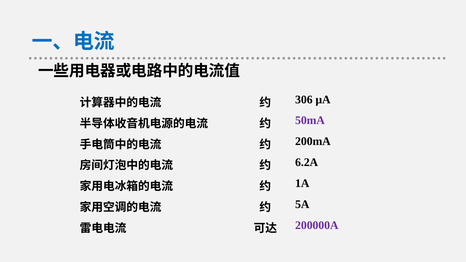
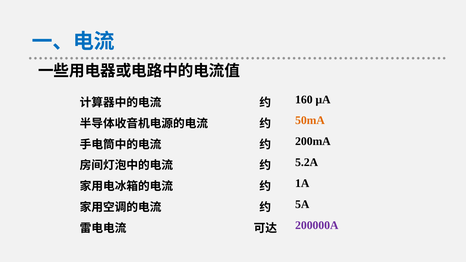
306: 306 -> 160
50mA colour: purple -> orange
6.2A: 6.2A -> 5.2A
